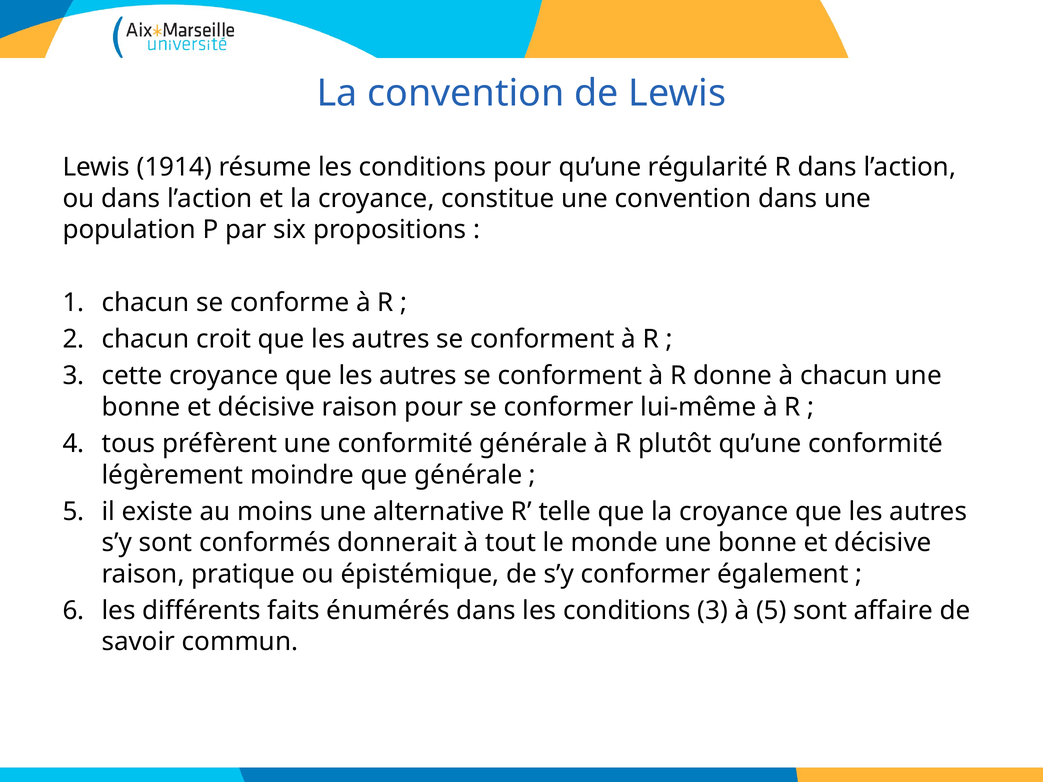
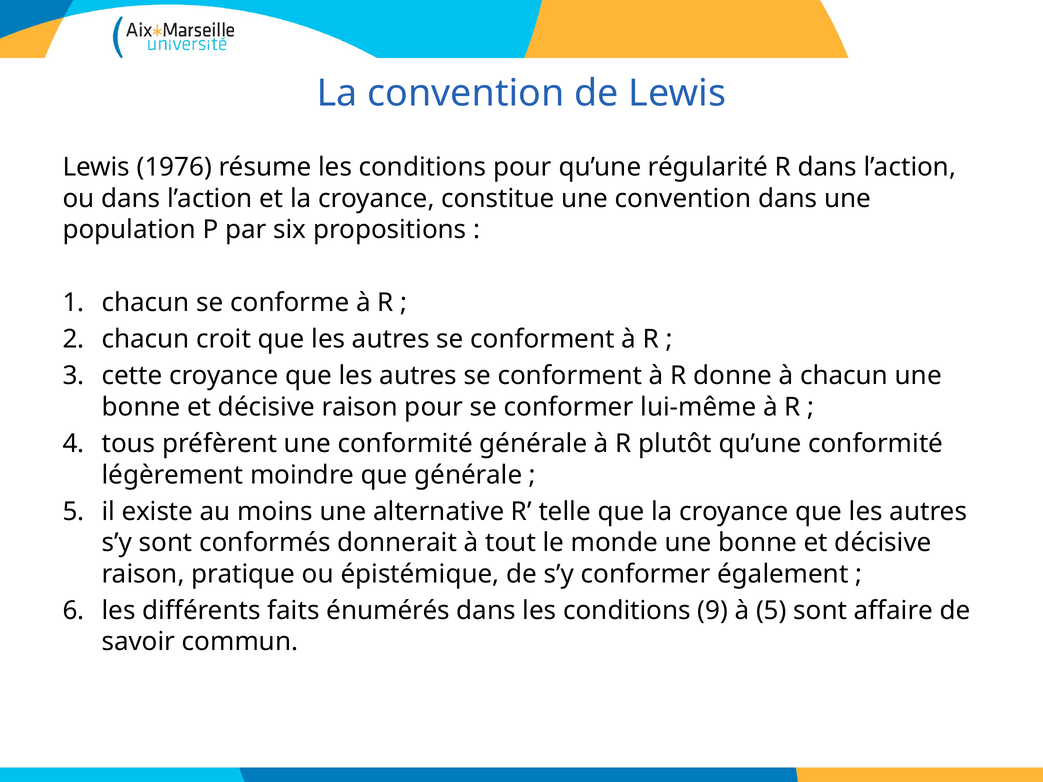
1914: 1914 -> 1976
conditions 3: 3 -> 9
